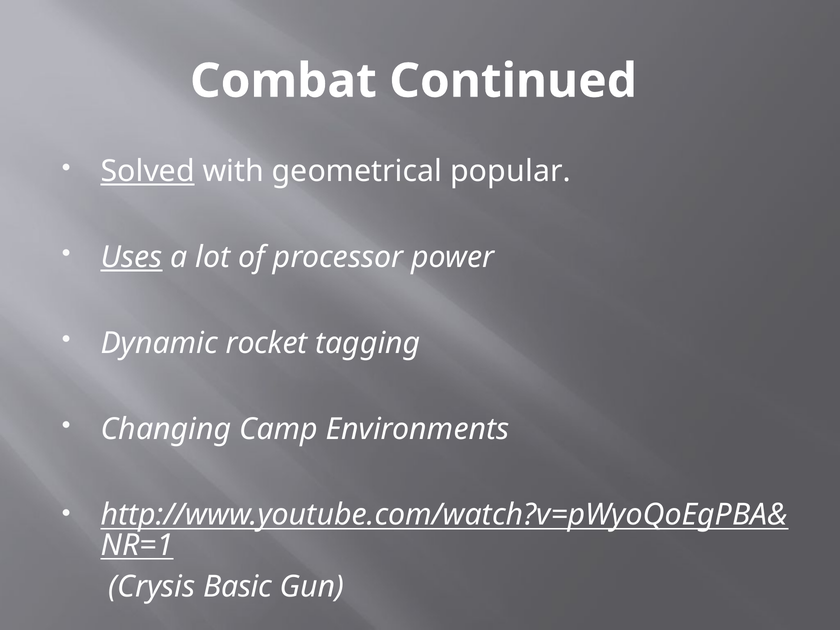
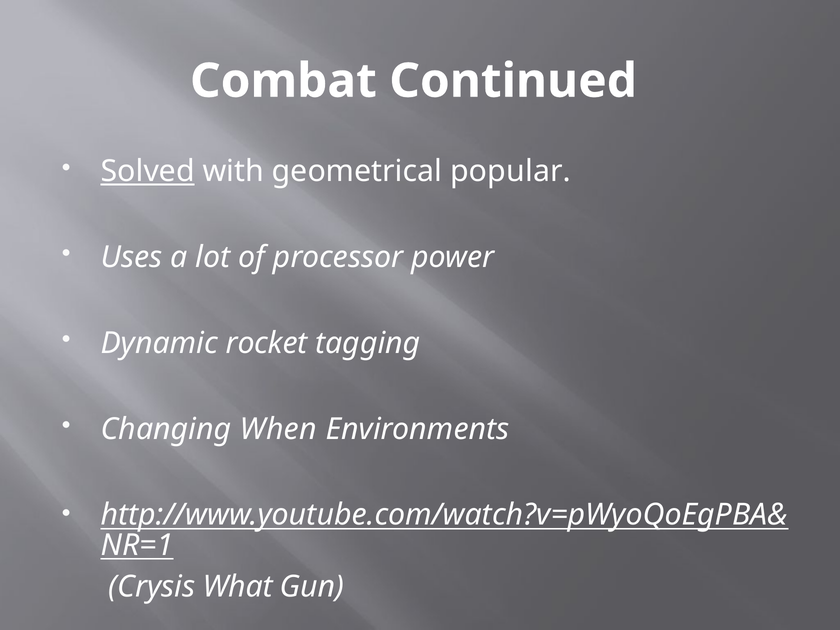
Uses underline: present -> none
Camp: Camp -> When
Basic: Basic -> What
